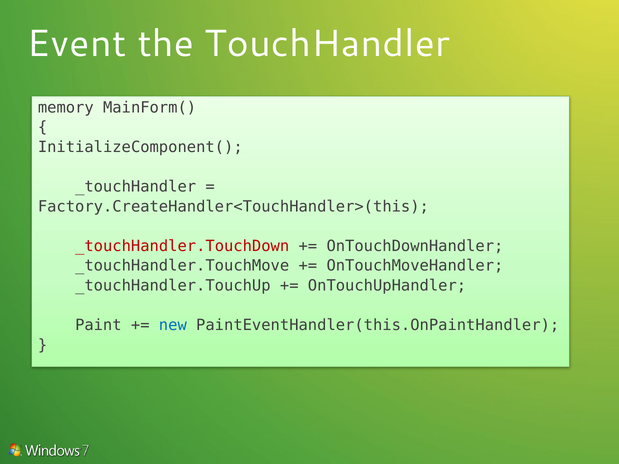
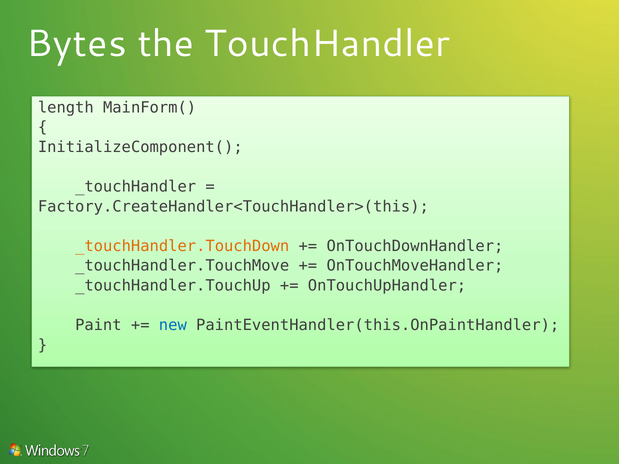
Event: Event -> Bytes
memory: memory -> length
_touchHandler.TouchDown colour: red -> orange
